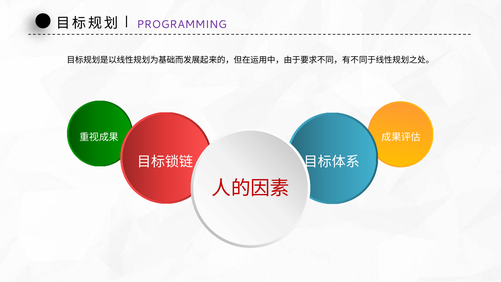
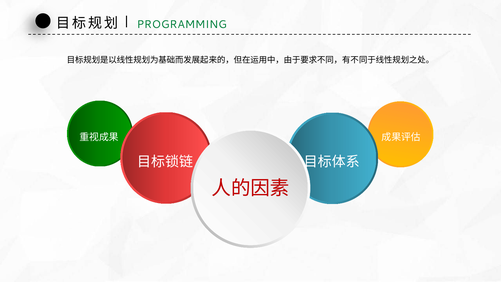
PROGRAMMING colour: purple -> green
